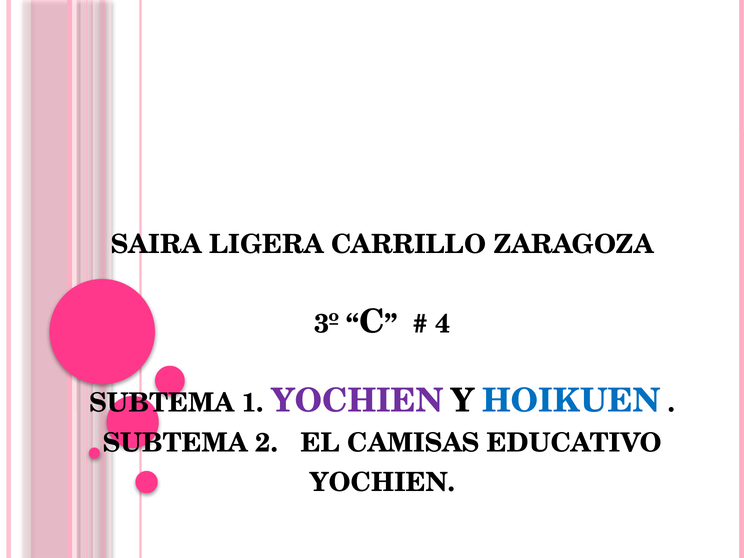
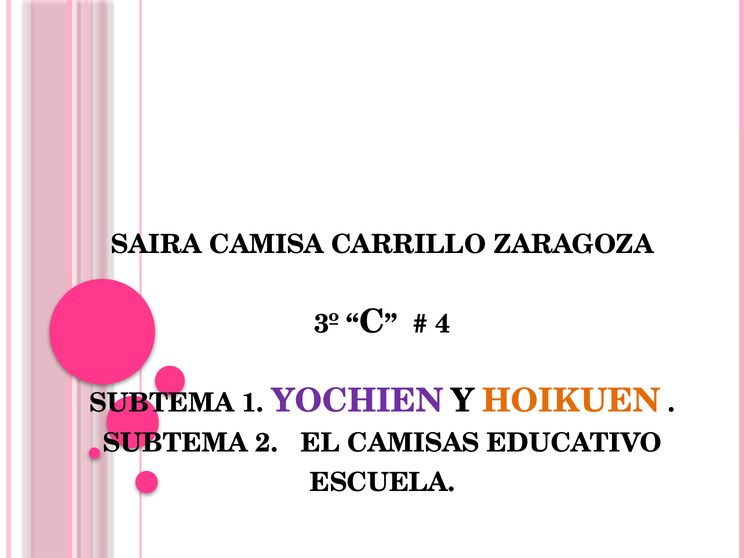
LIGERA: LIGERA -> CAMISA
HOIKUEN colour: blue -> orange
YOCHIEN at (382, 483): YOCHIEN -> ESCUELA
